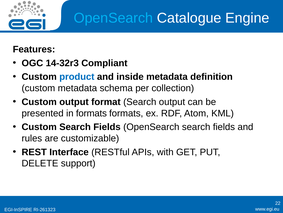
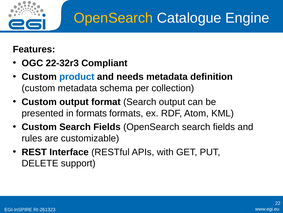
OpenSearch at (113, 18) colour: light blue -> yellow
14-32r3: 14-32r3 -> 22-32r3
inside: inside -> needs
